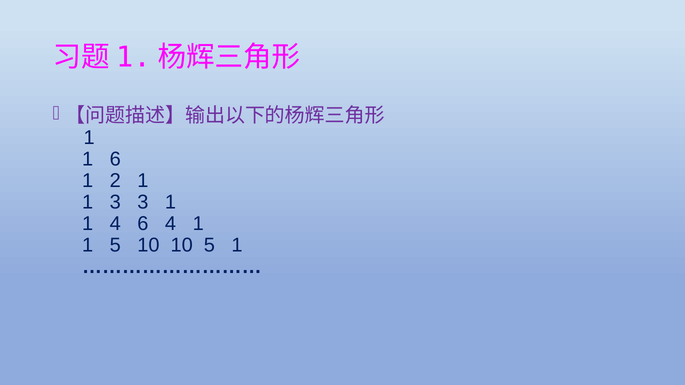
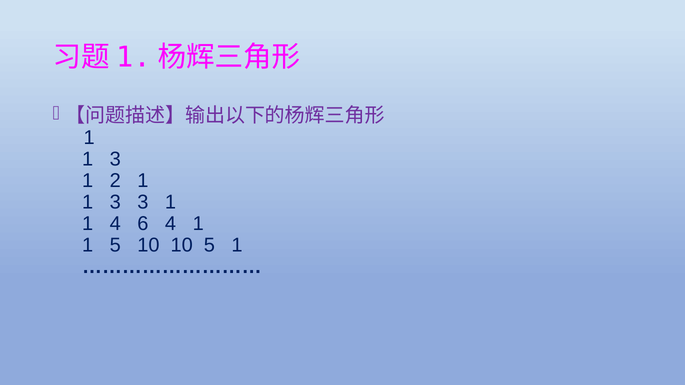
6 at (115, 159): 6 -> 3
